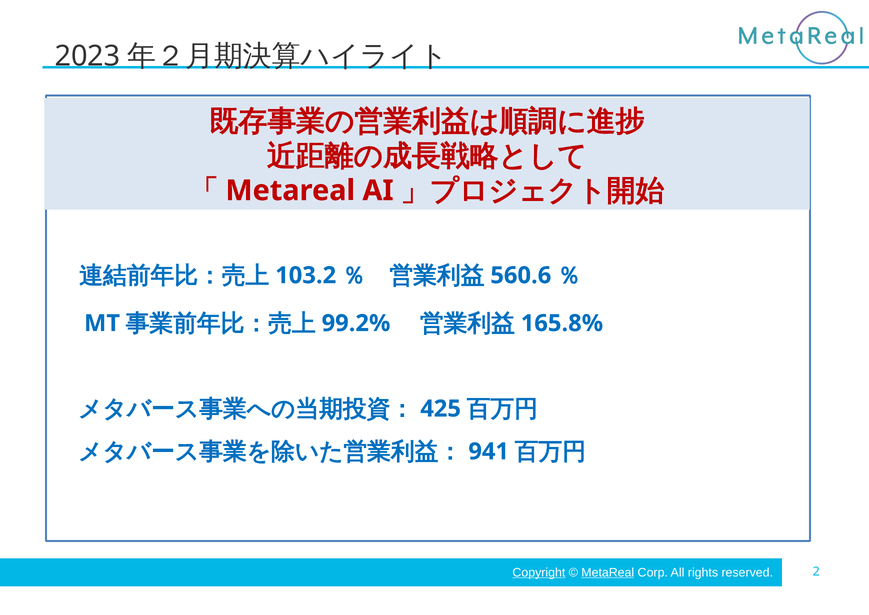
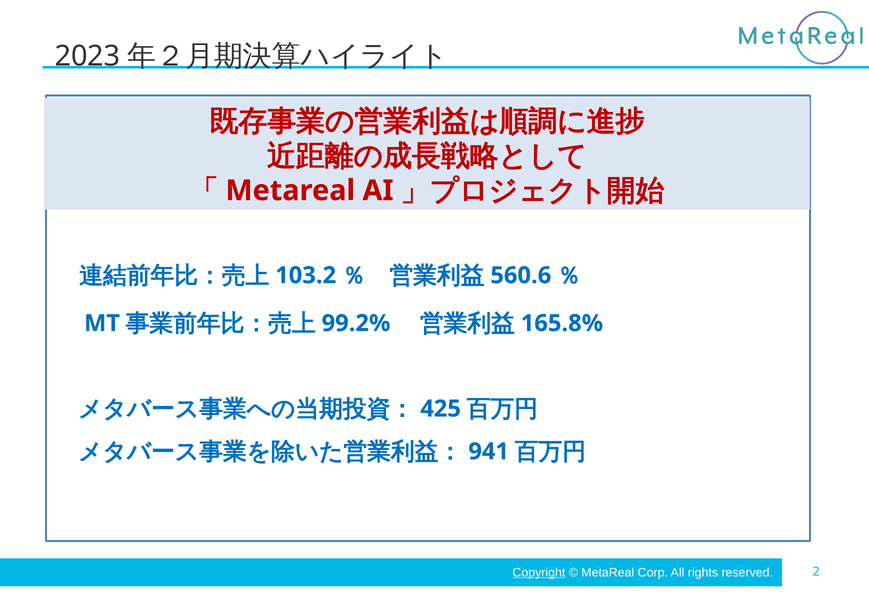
MetaReal at (608, 572) underline: present -> none
